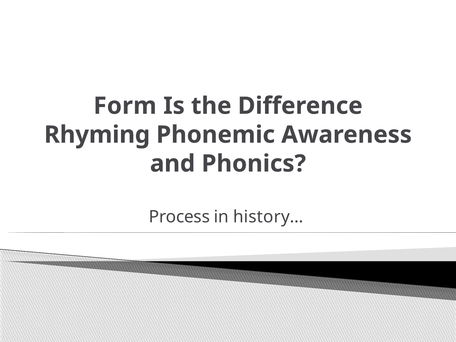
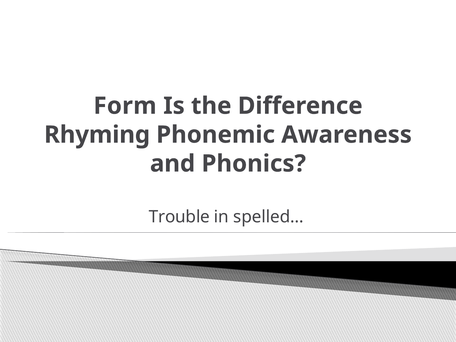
Process: Process -> Trouble
history…: history… -> spelled…
